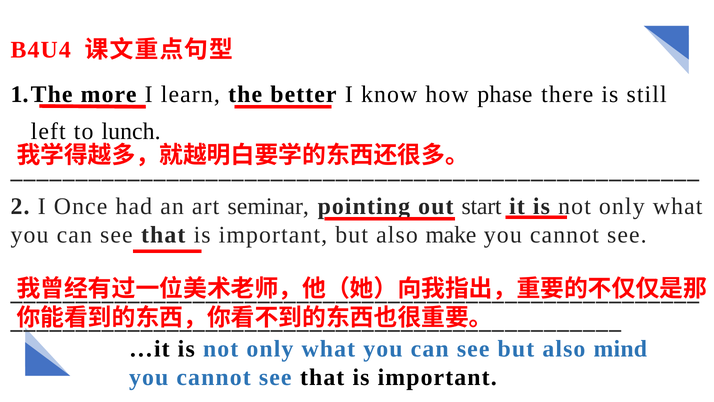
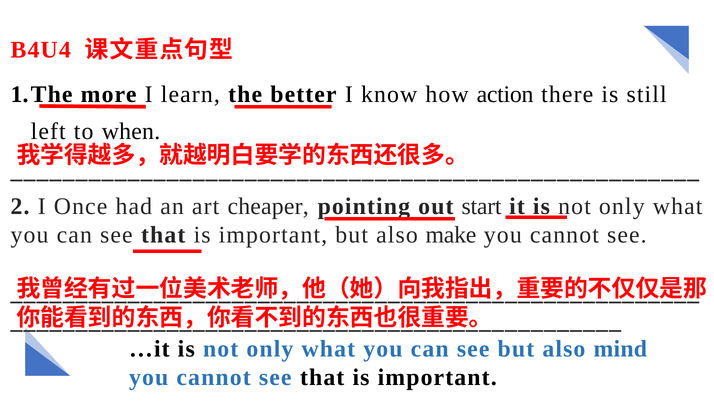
phase: phase -> action
lunch: lunch -> when
seminar: seminar -> cheaper
